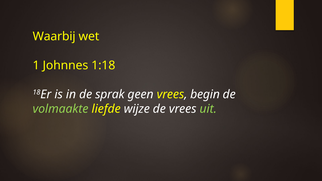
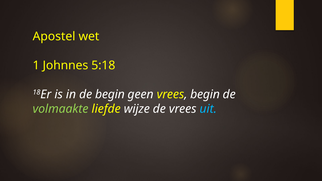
Waarbij: Waarbij -> Apostel
1:18: 1:18 -> 5:18
de sprak: sprak -> begin
uit colour: light green -> light blue
